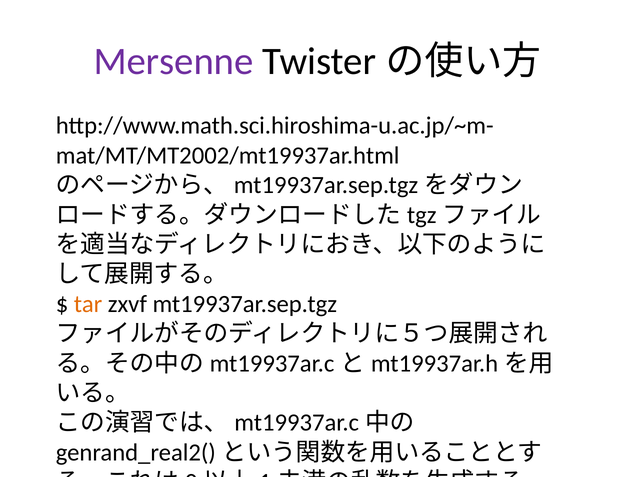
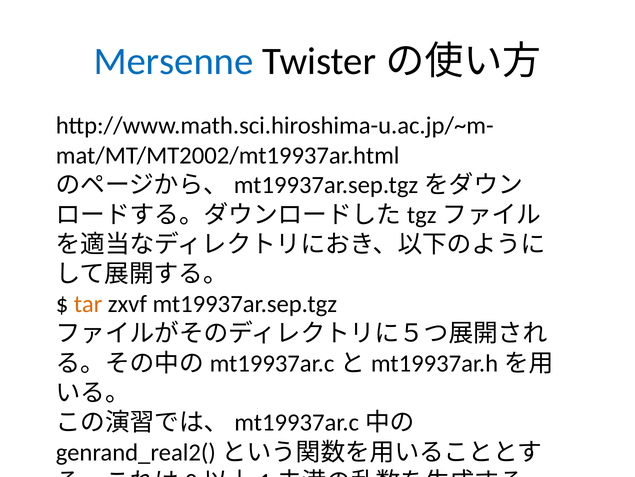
Mersenne colour: purple -> blue
